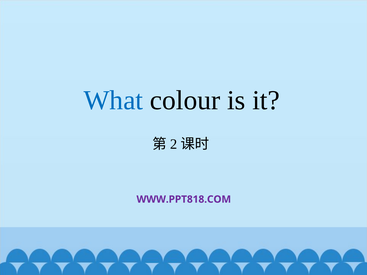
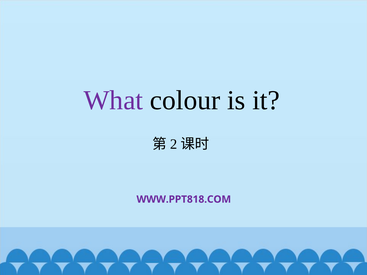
What colour: blue -> purple
